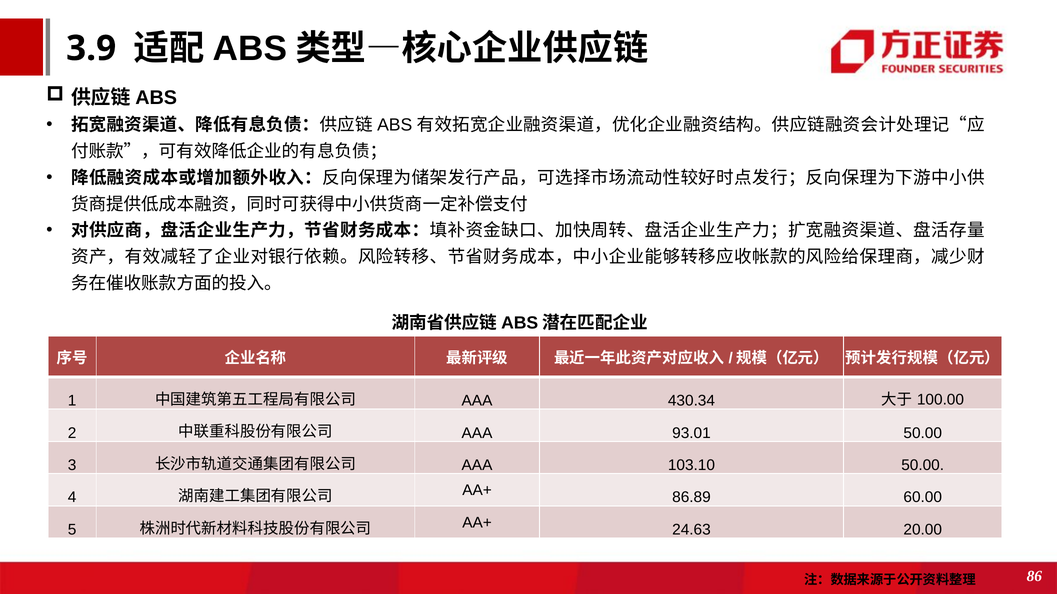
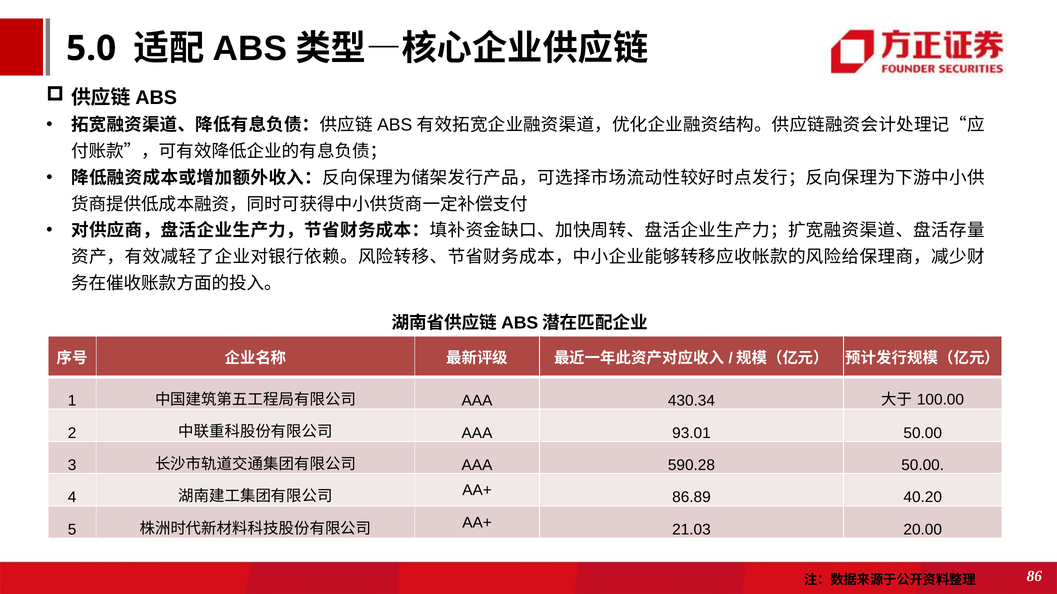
3.9: 3.9 -> 5.0
103.10: 103.10 -> 590.28
60.00: 60.00 -> 40.20
24.63: 24.63 -> 21.03
